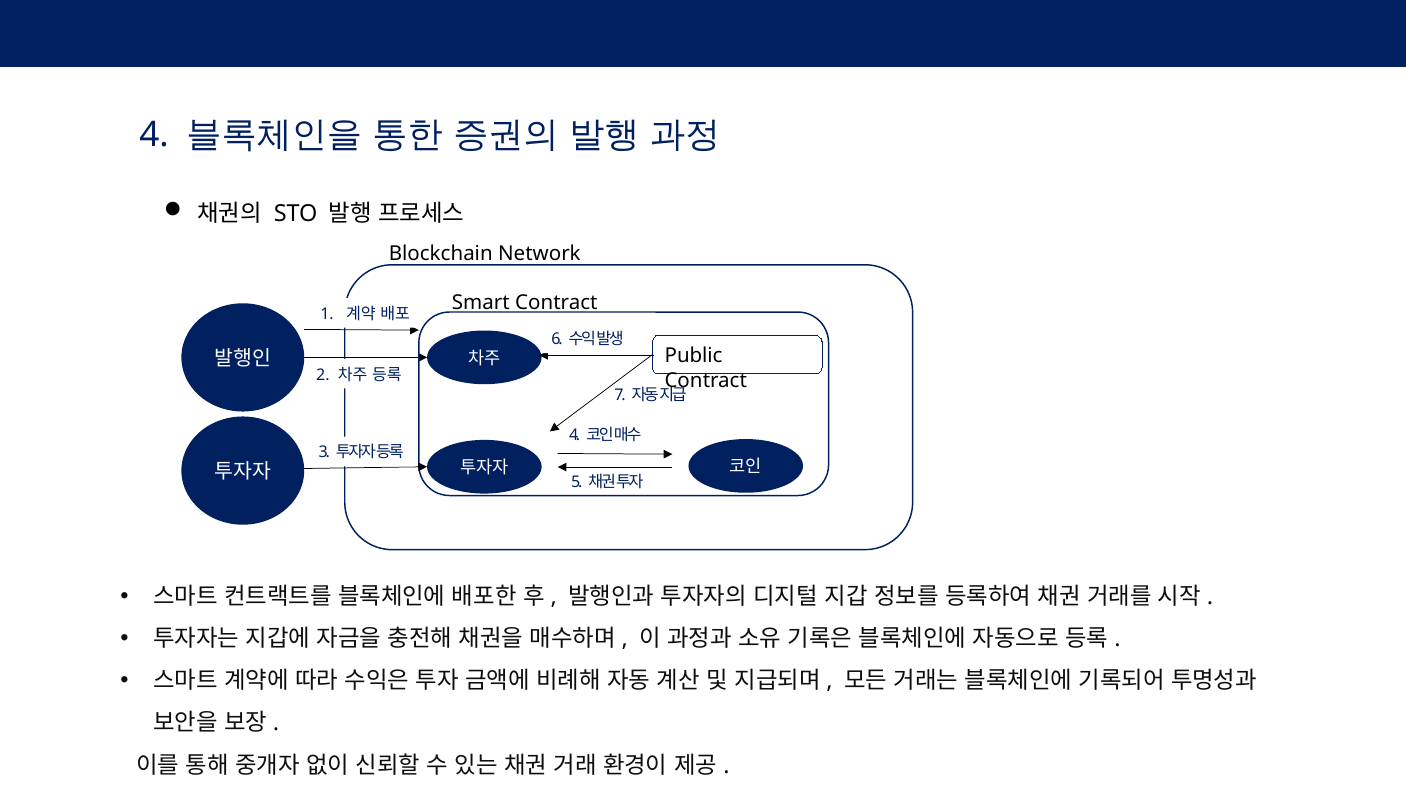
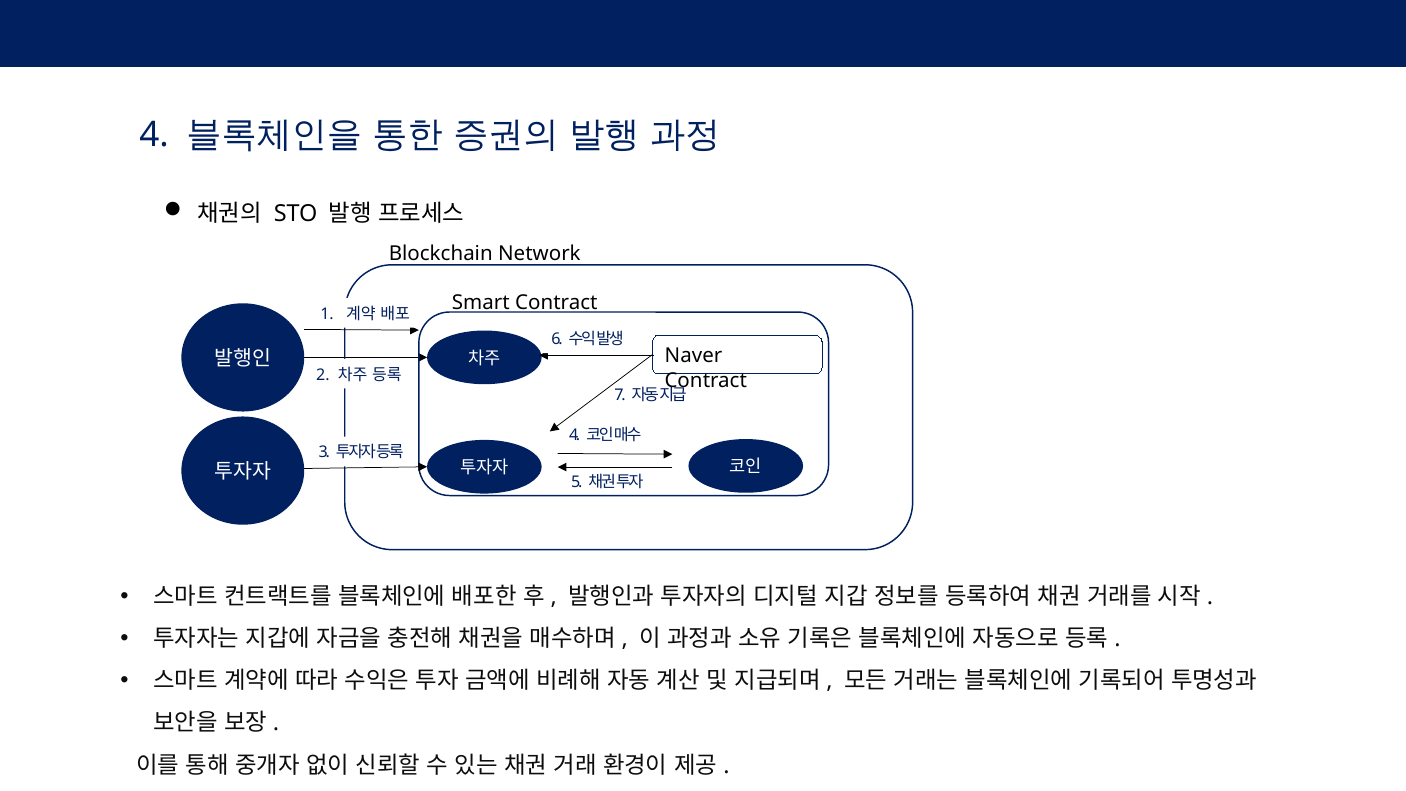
Public: Public -> Naver
